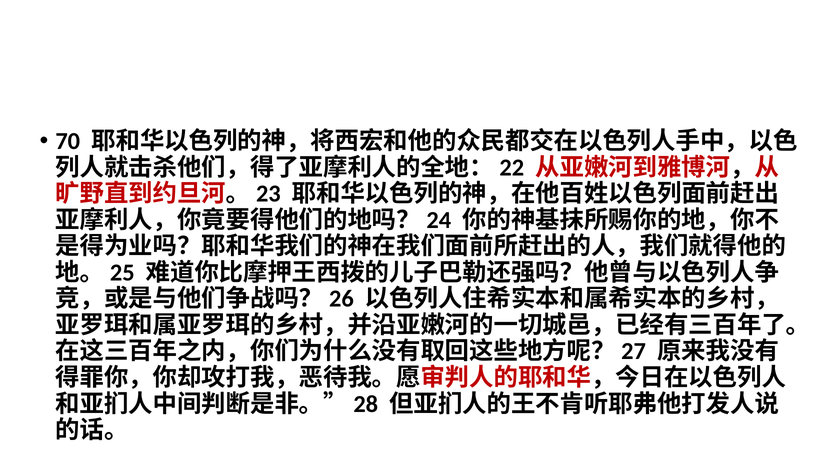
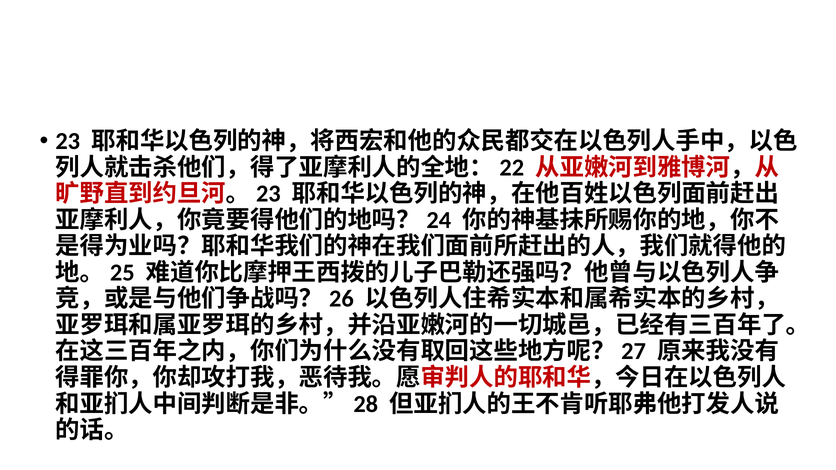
70: 70 -> 23
